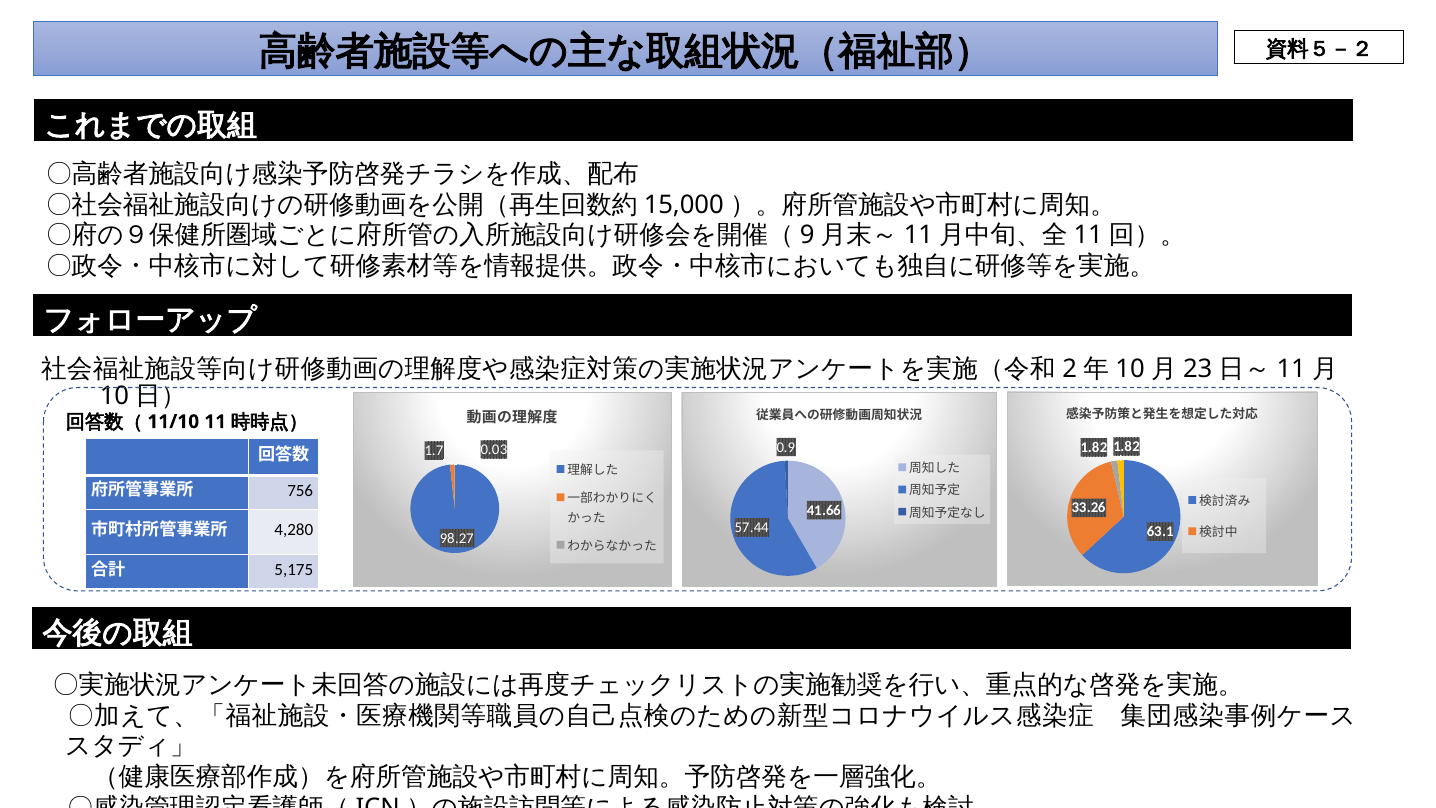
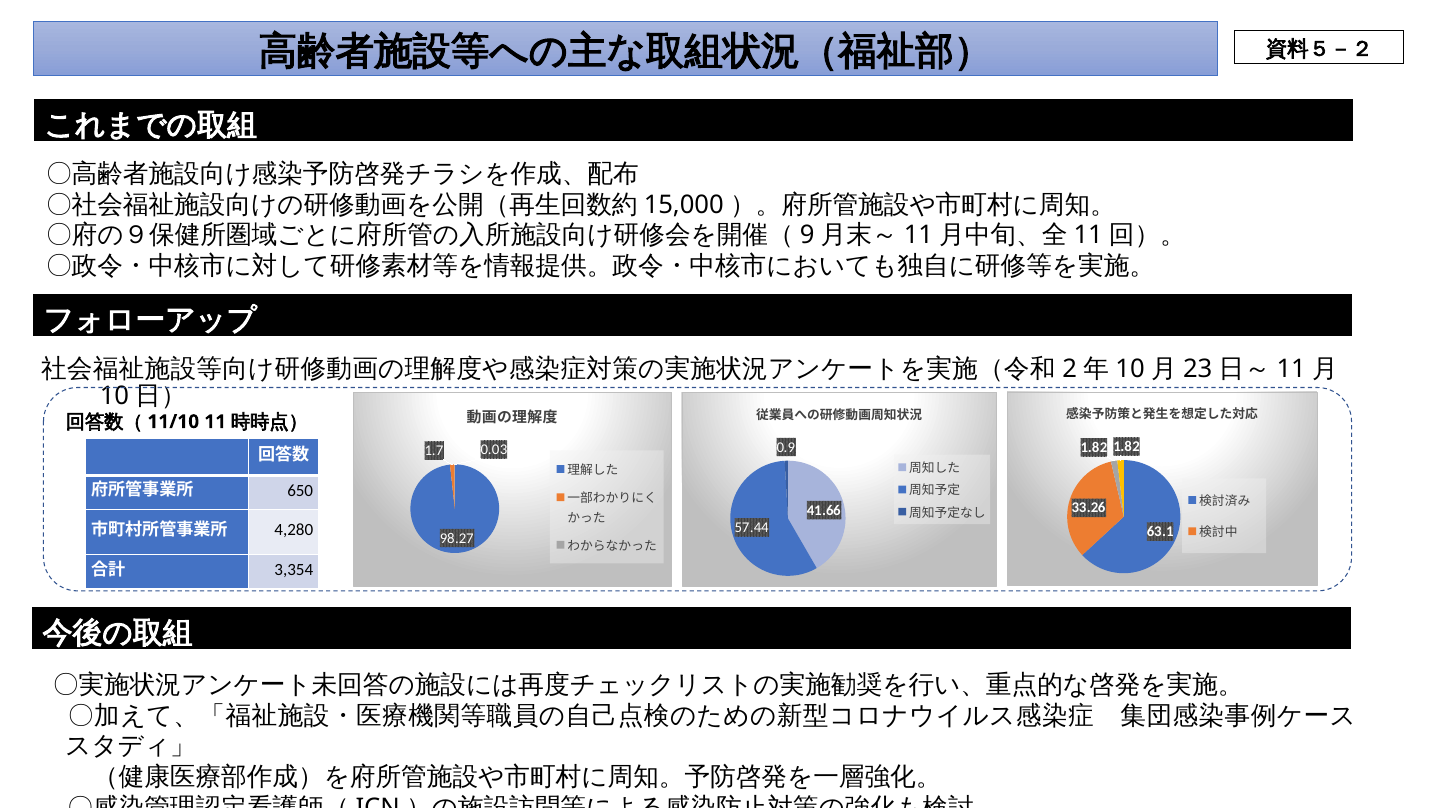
756: 756 -> 650
5,175: 5,175 -> 3,354
